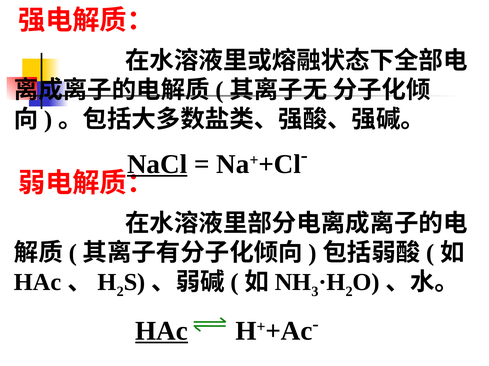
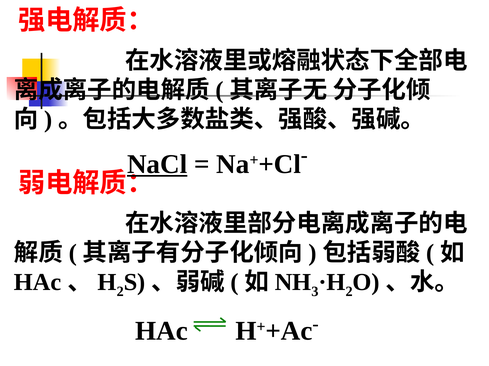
HAc at (162, 332) underline: present -> none
